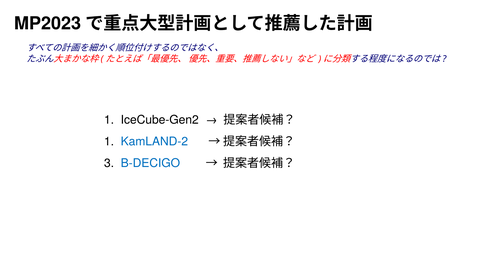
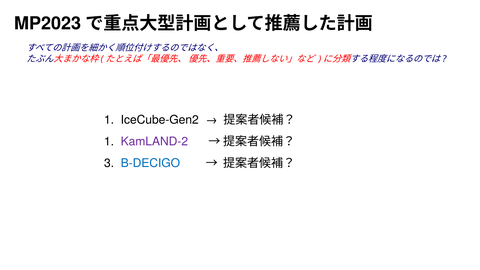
KamLAND-2 colour: blue -> purple
